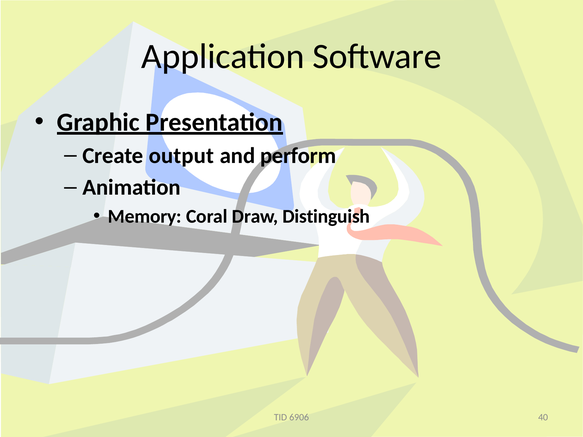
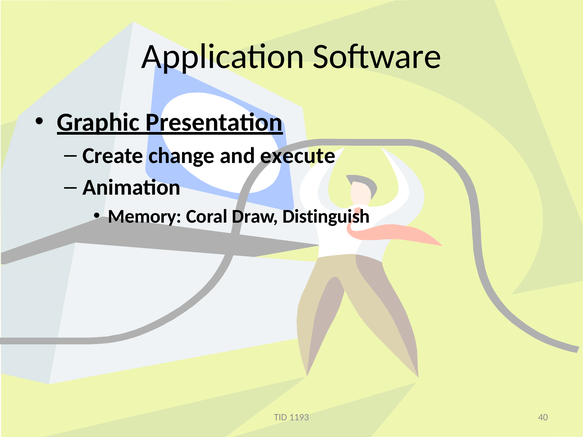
output: output -> change
perform: perform -> execute
6906: 6906 -> 1193
